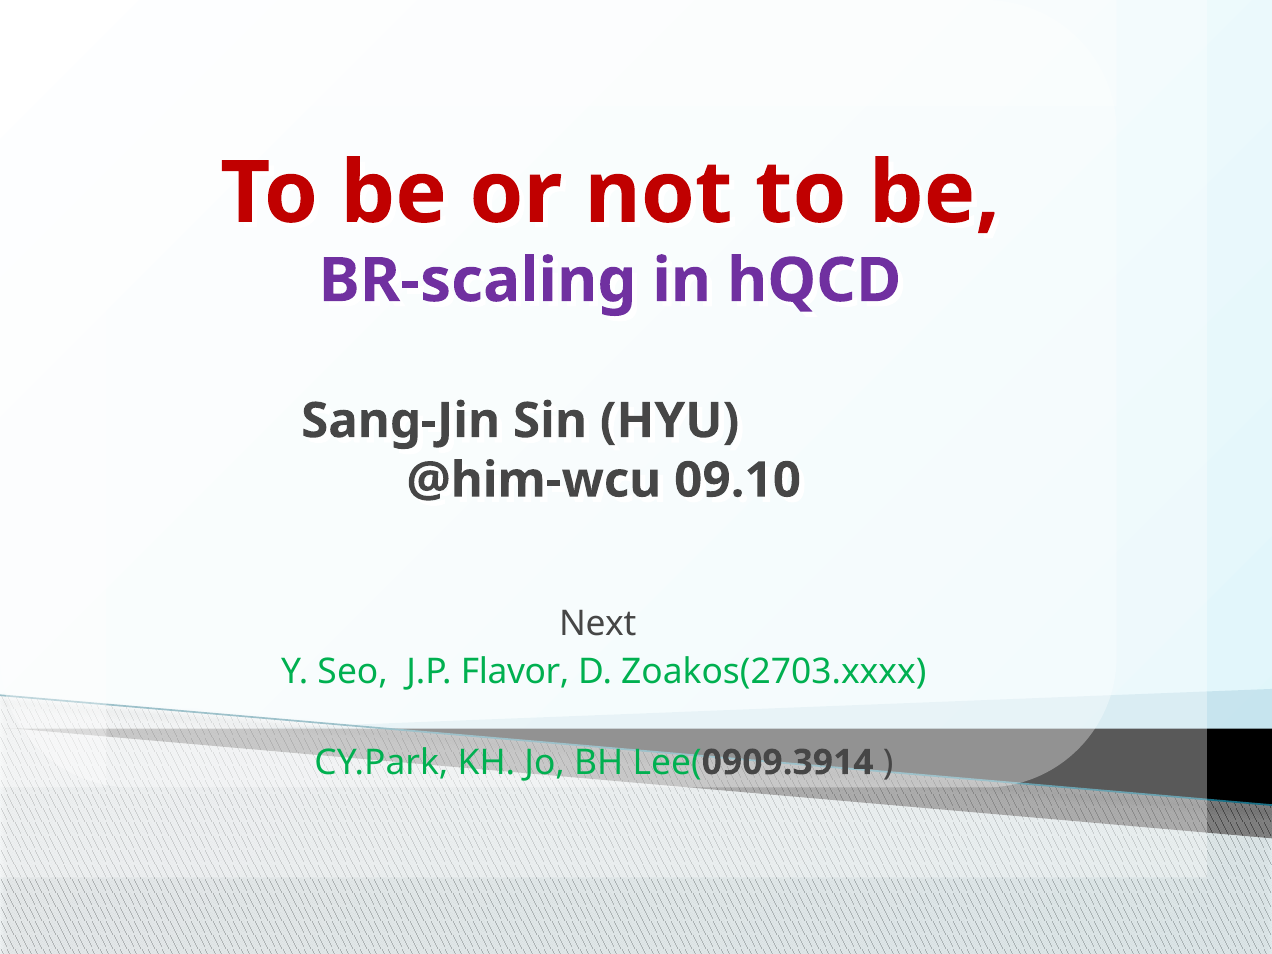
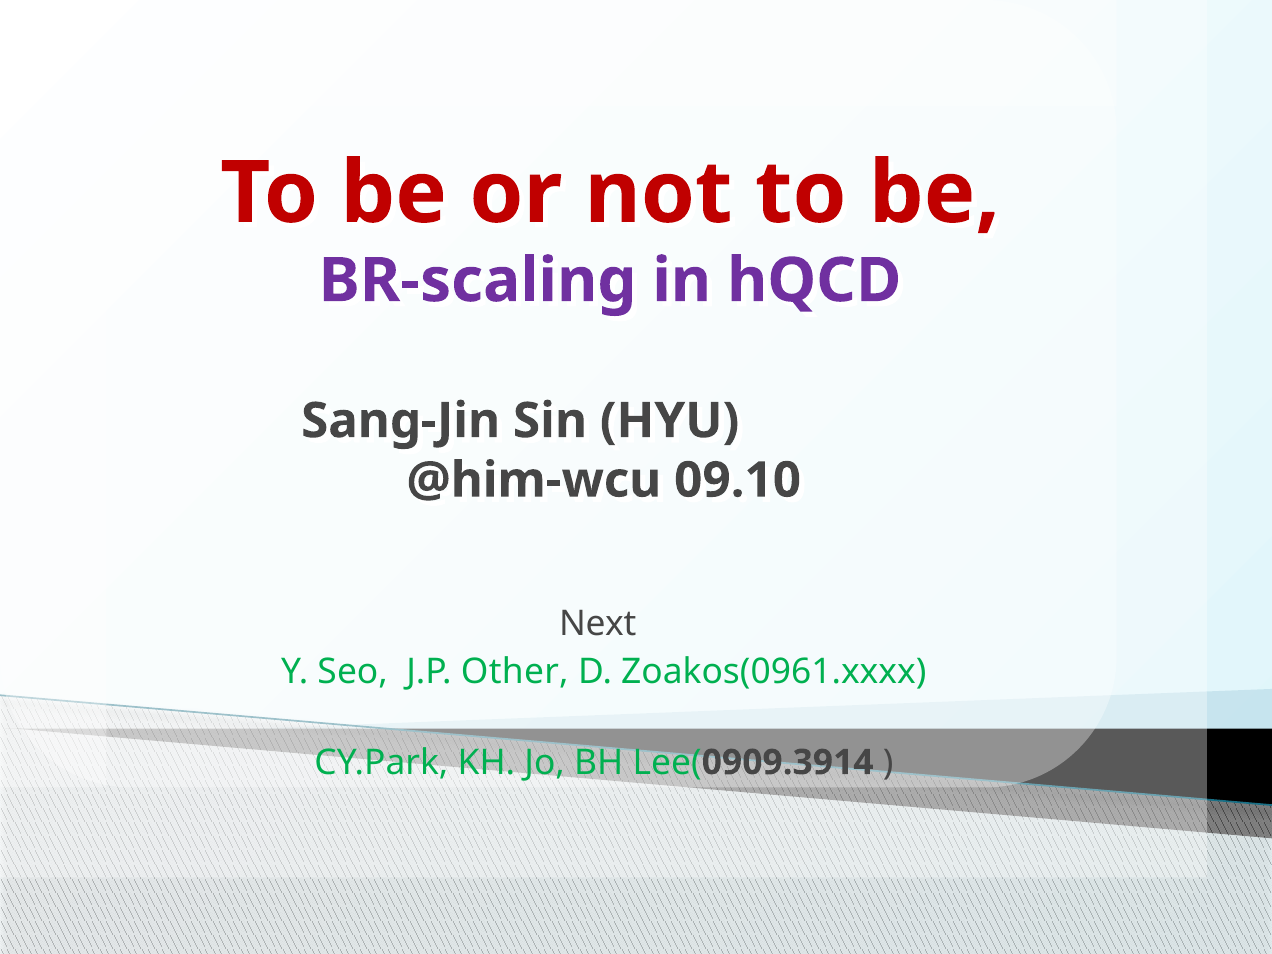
Flavor: Flavor -> Other
Zoakos(2703.xxxx: Zoakos(2703.xxxx -> Zoakos(0961.xxxx
